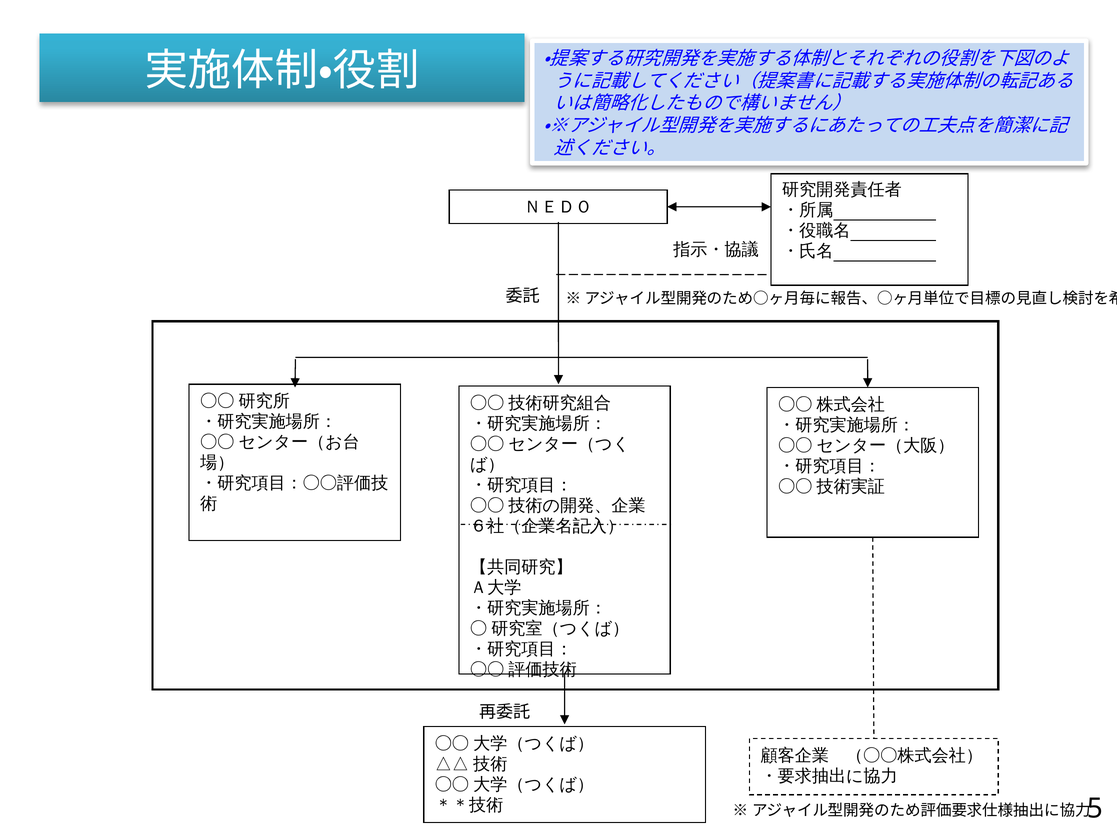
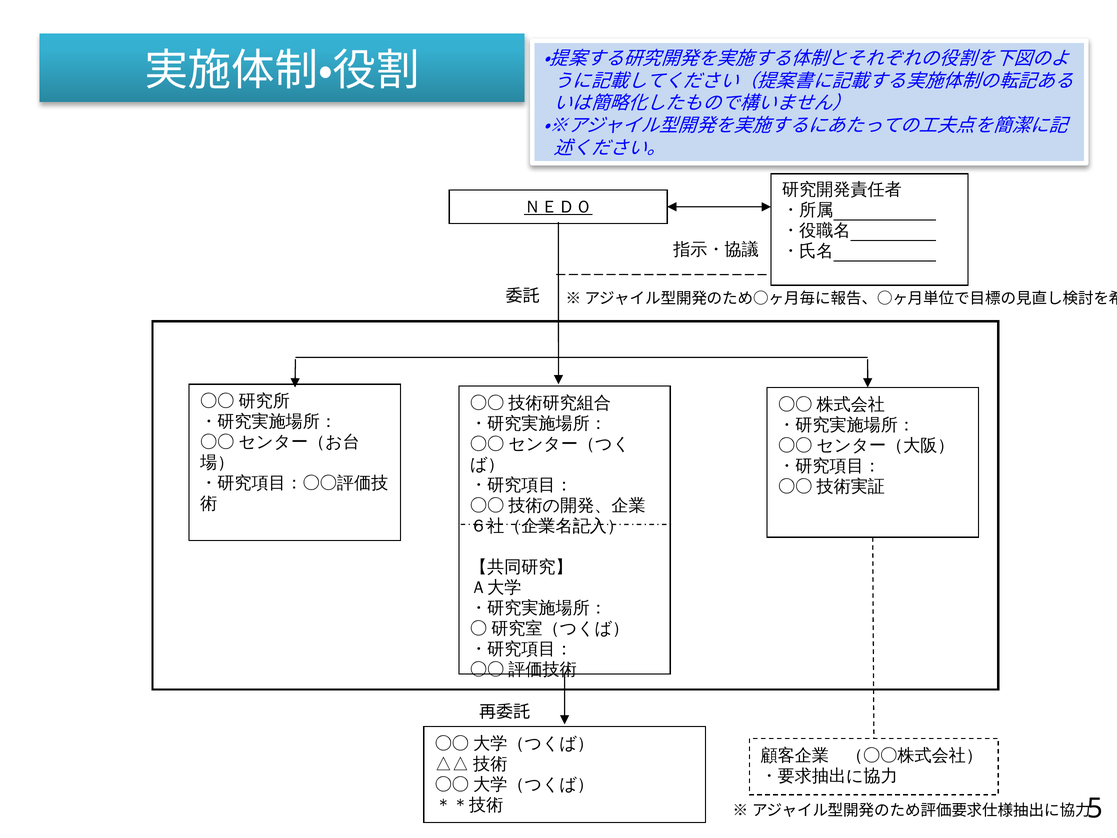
ＮＥＤＯ underline: none -> present
